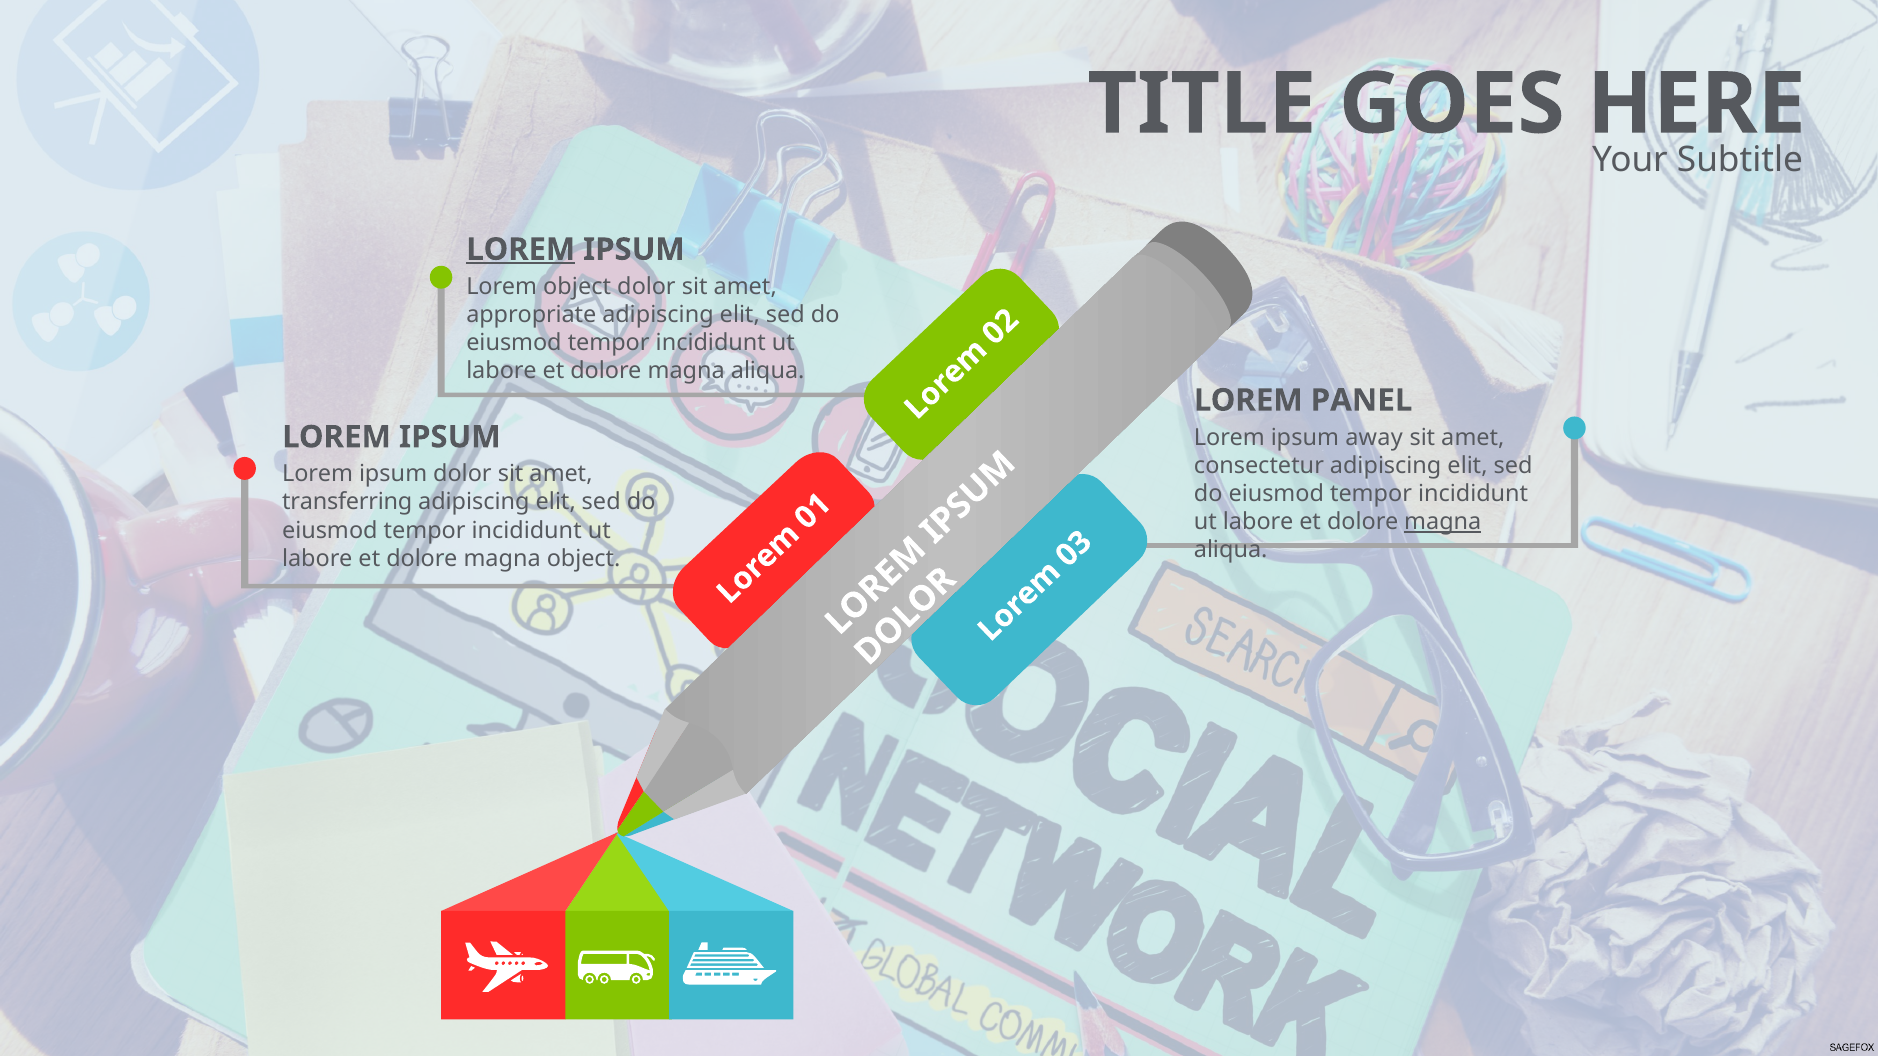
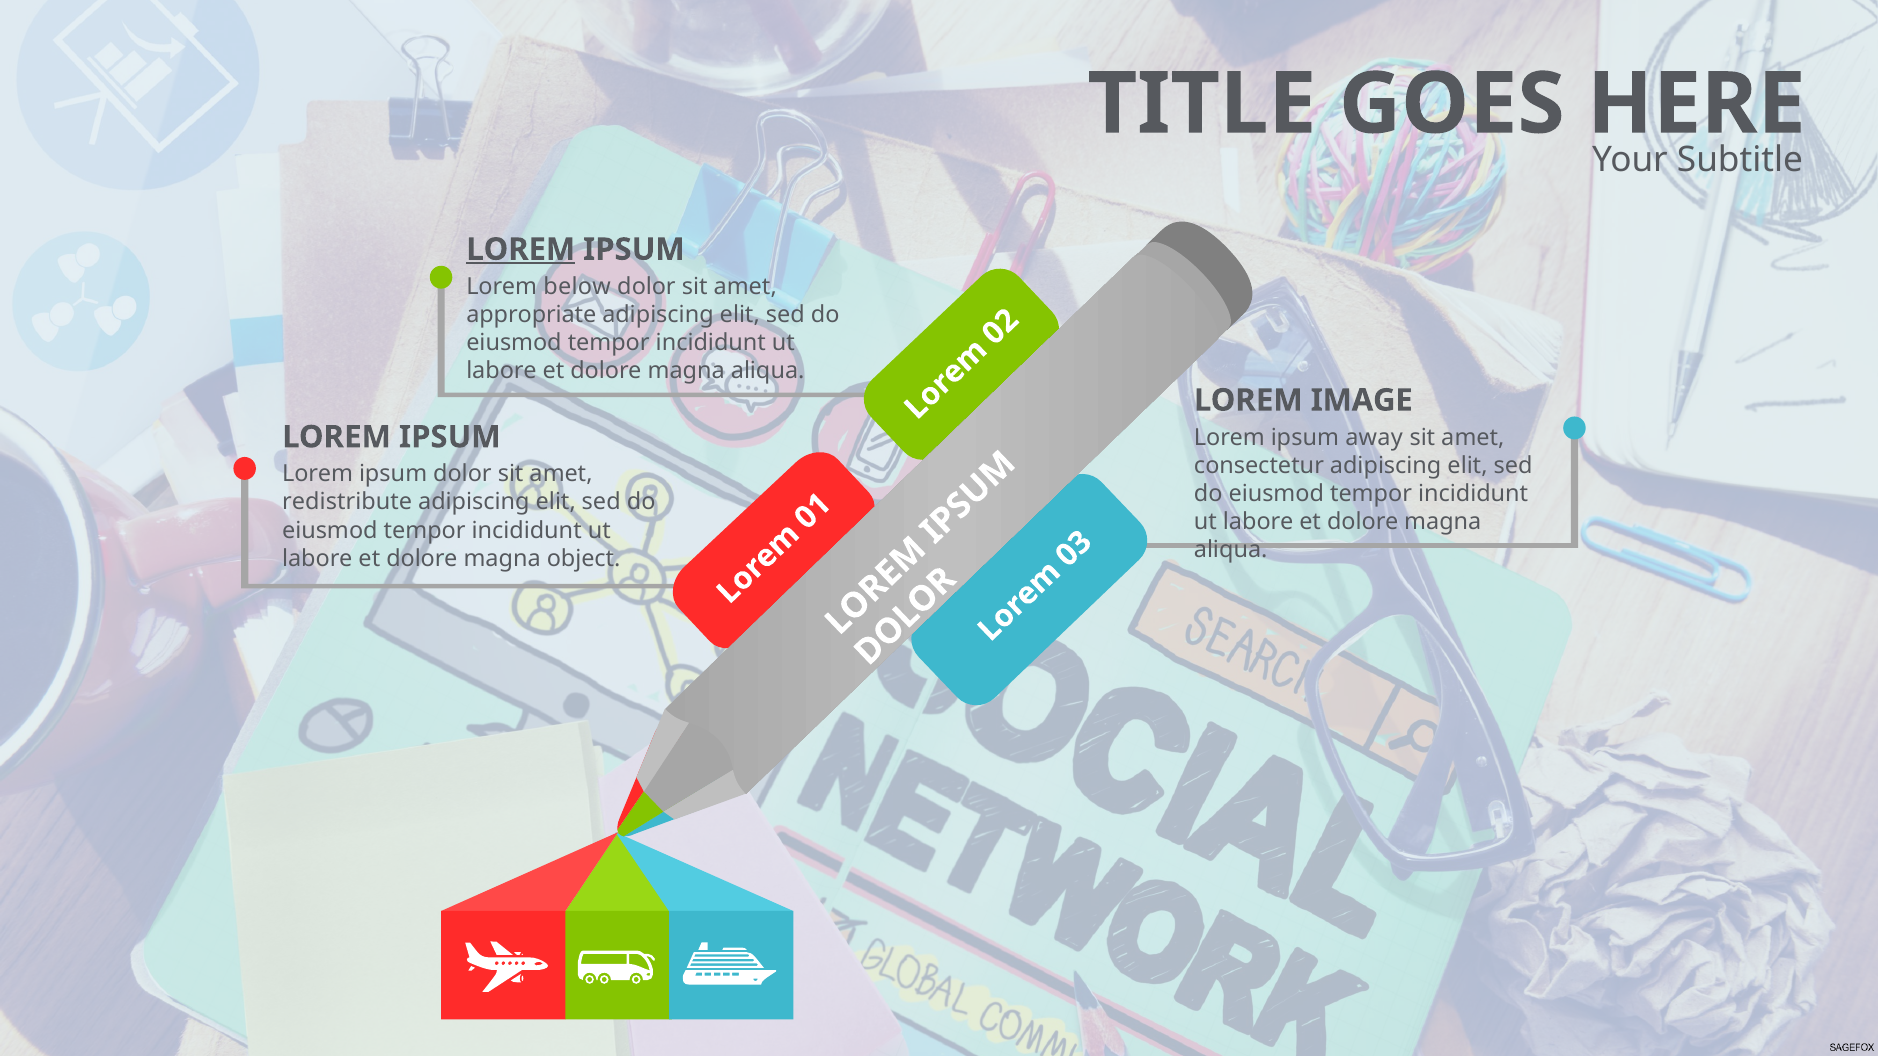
Lorem object: object -> below
PANEL: PANEL -> IMAGE
transferring: transferring -> redistribute
magna at (1443, 522) underline: present -> none
